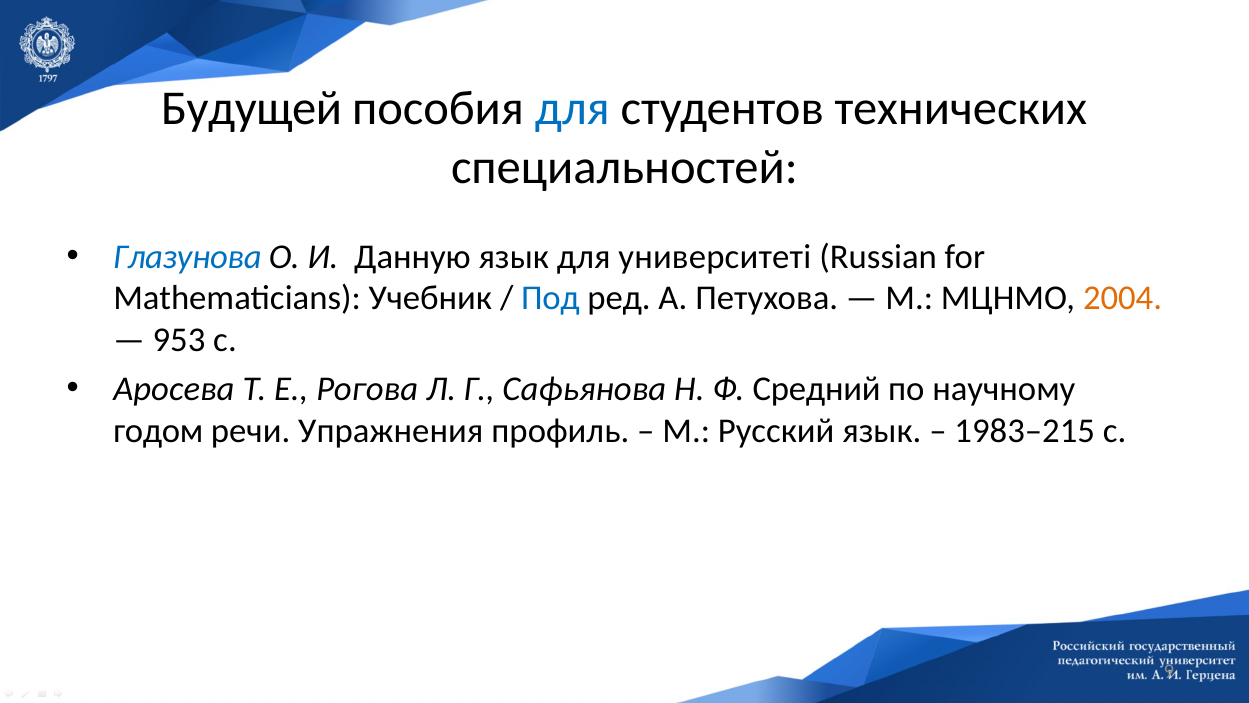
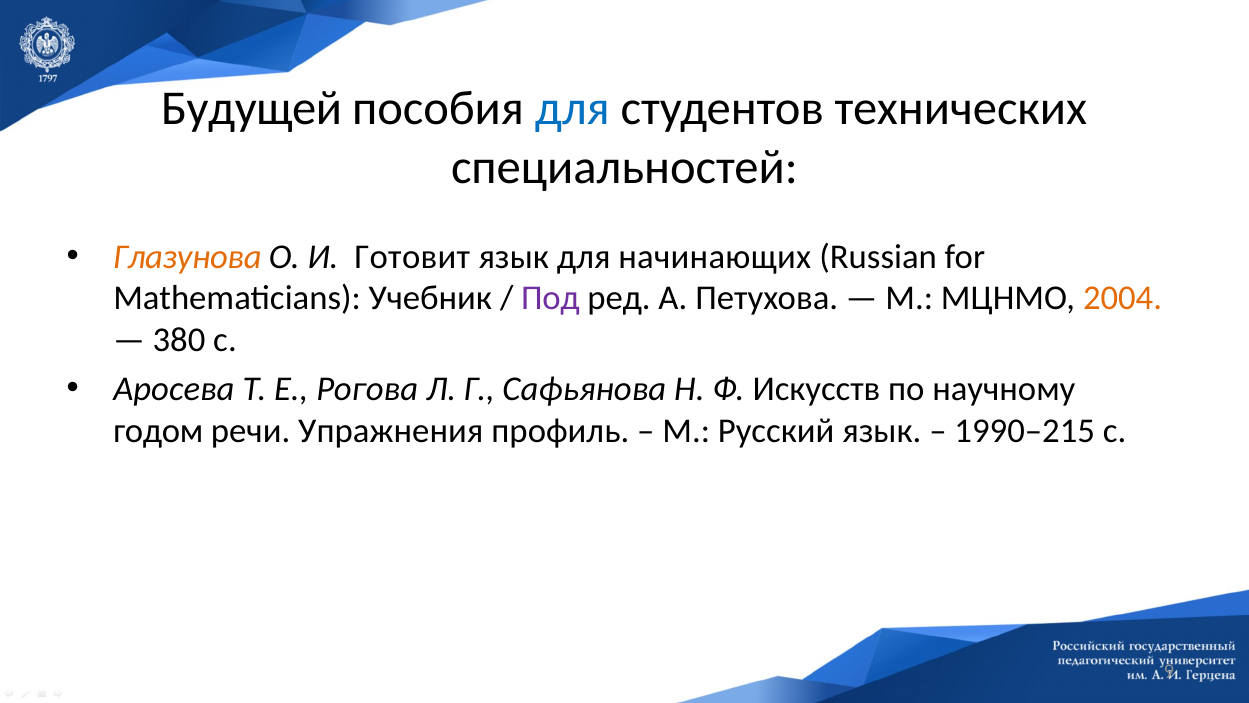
Глазунова colour: blue -> orange
Данную: Данную -> Готовит
университетi: университетi -> начинающих
Под colour: blue -> purple
953: 953 -> 380
Средний: Средний -> Искусств
1983–215: 1983–215 -> 1990–215
